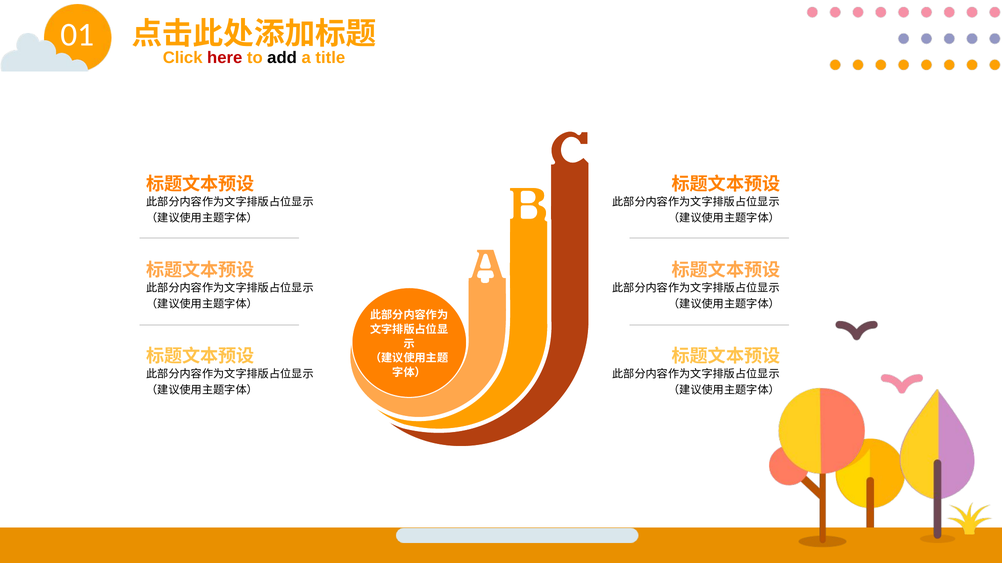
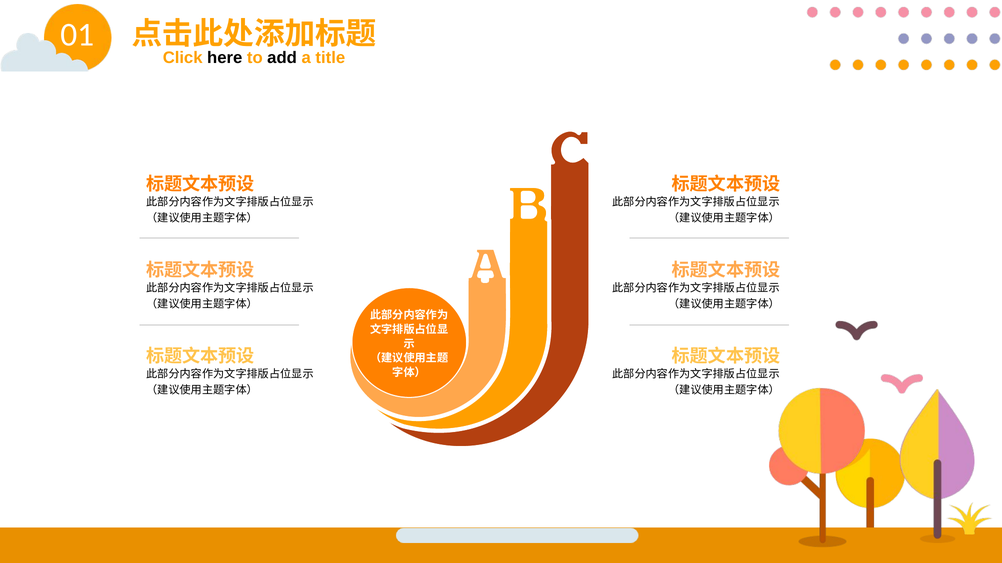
here colour: red -> black
